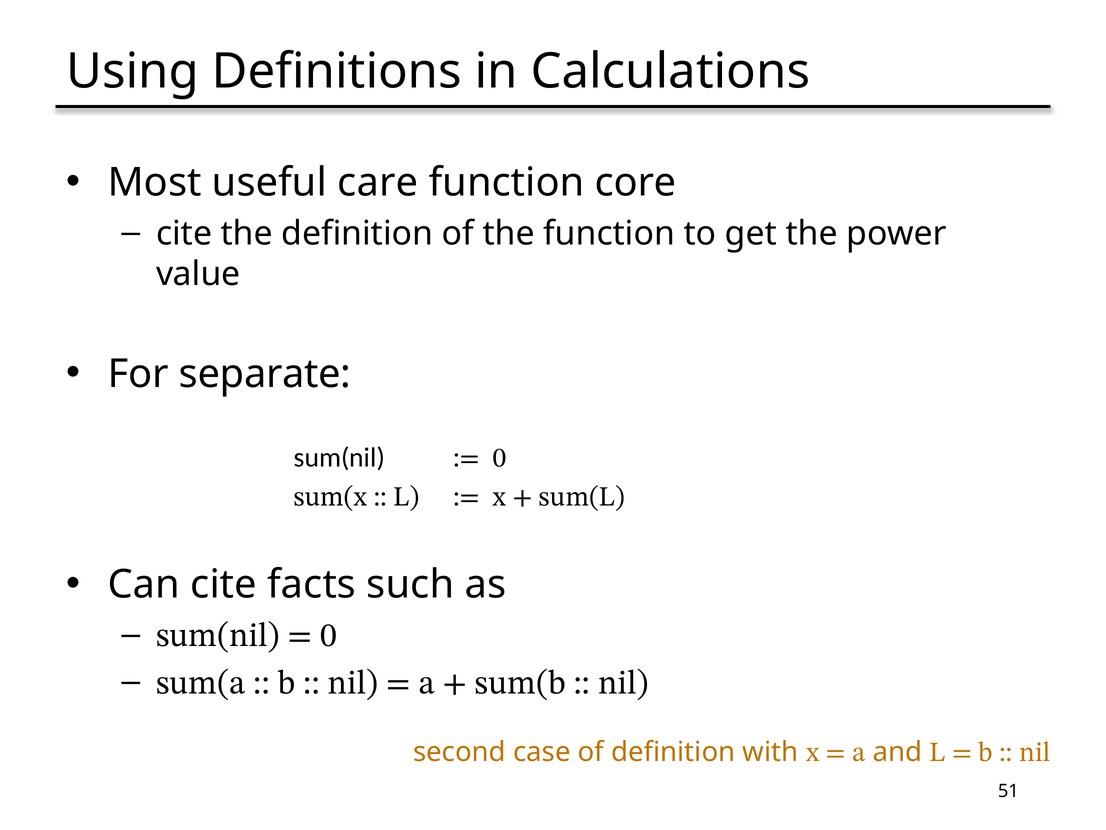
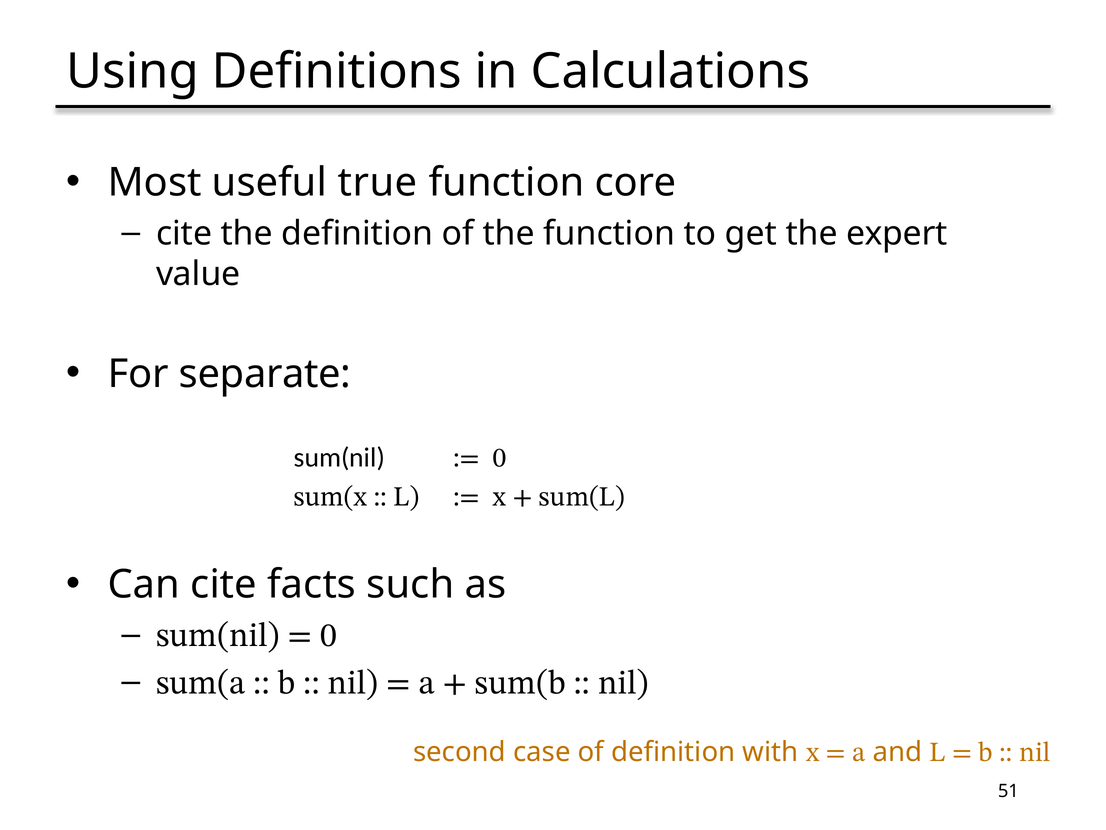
care: care -> true
power: power -> expert
